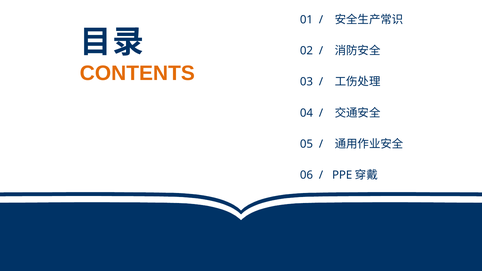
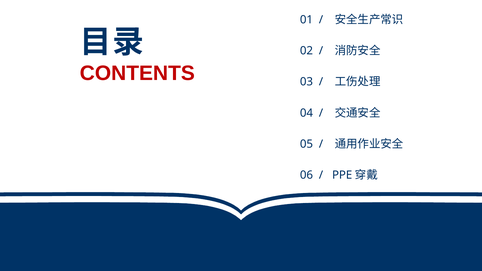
CONTENTS colour: orange -> red
